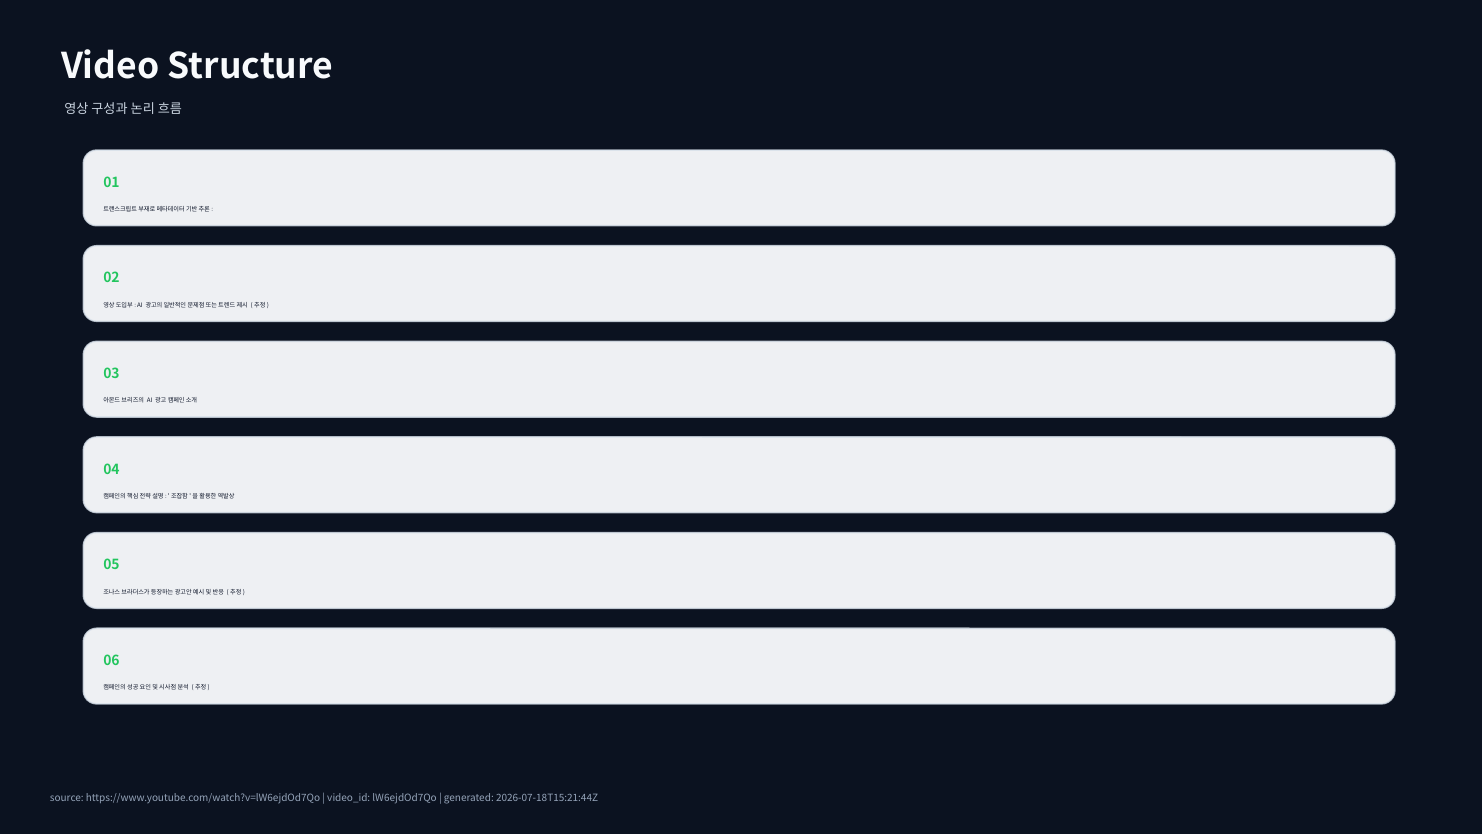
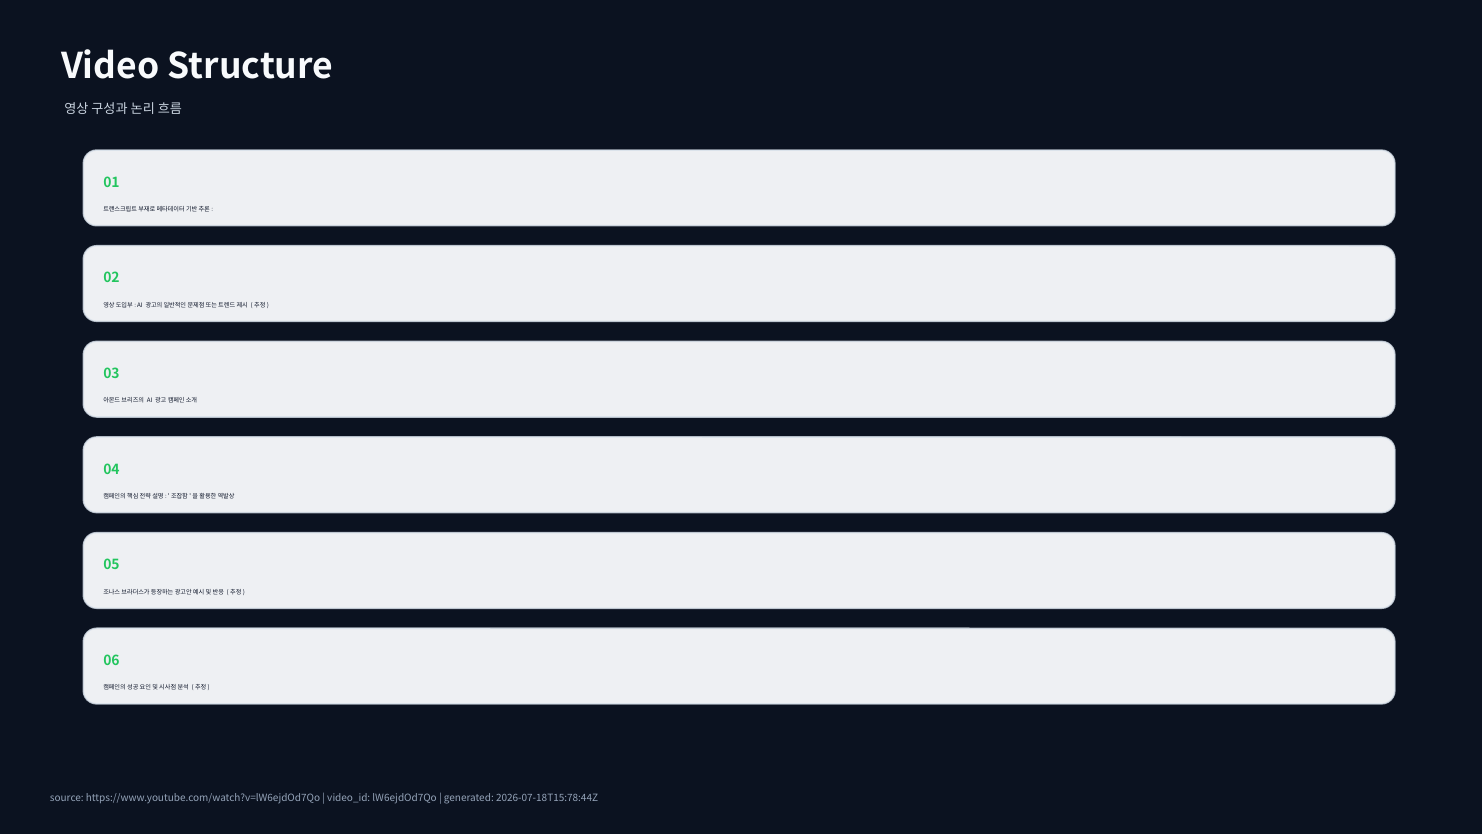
2026-07-18T15:21:44Z: 2026-07-18T15:21:44Z -> 2026-07-18T15:78:44Z
